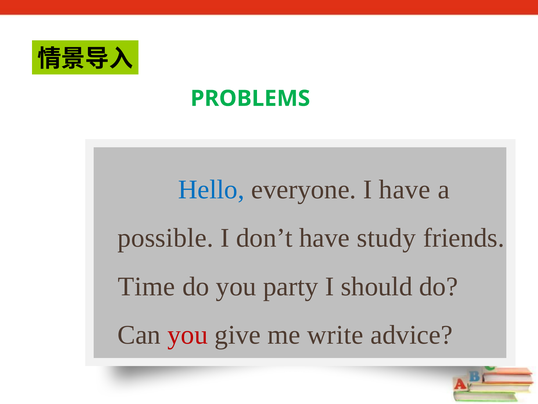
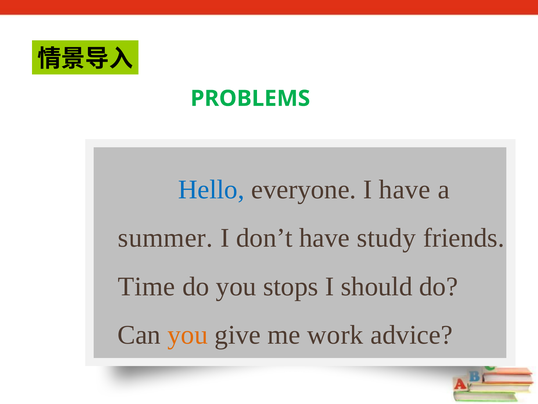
possible: possible -> summer
party: party -> stops
you at (188, 335) colour: red -> orange
write: write -> work
